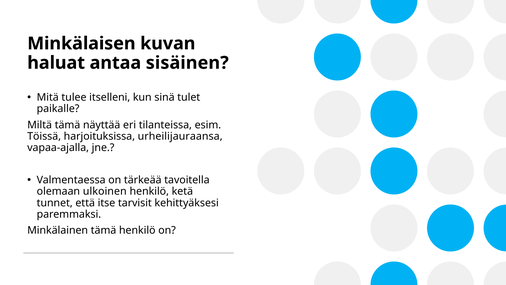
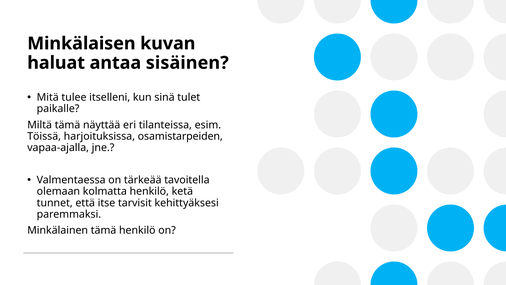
urheilijauraansa: urheilijauraansa -> osamistarpeiden
ulkoinen: ulkoinen -> kolmatta
